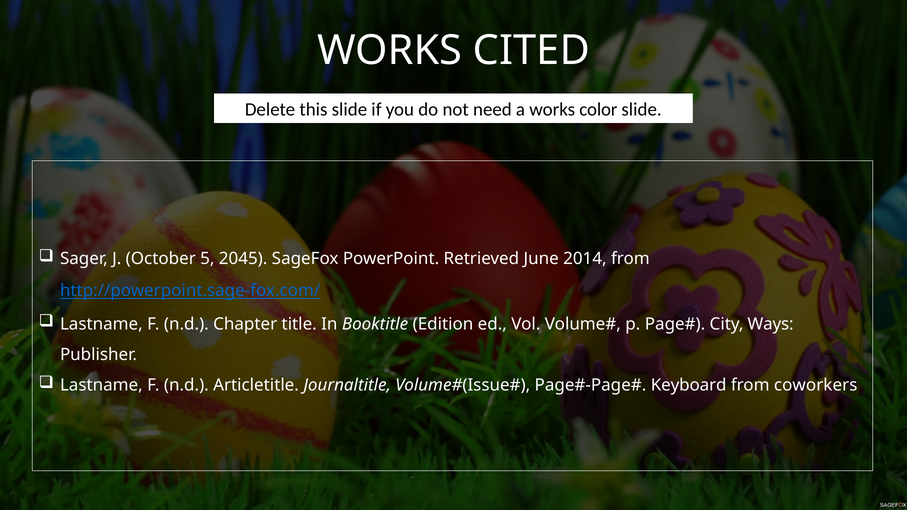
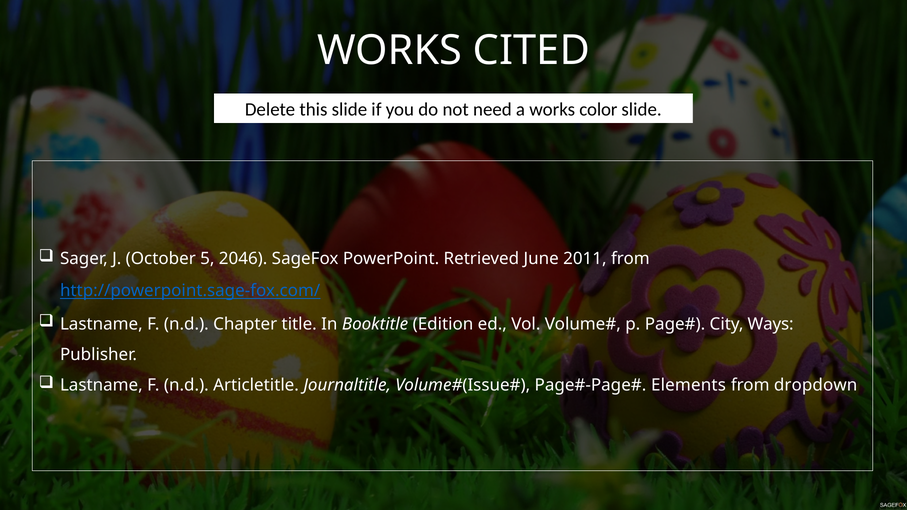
2045: 2045 -> 2046
2014: 2014 -> 2011
Keyboard: Keyboard -> Elements
coworkers: coworkers -> dropdown
